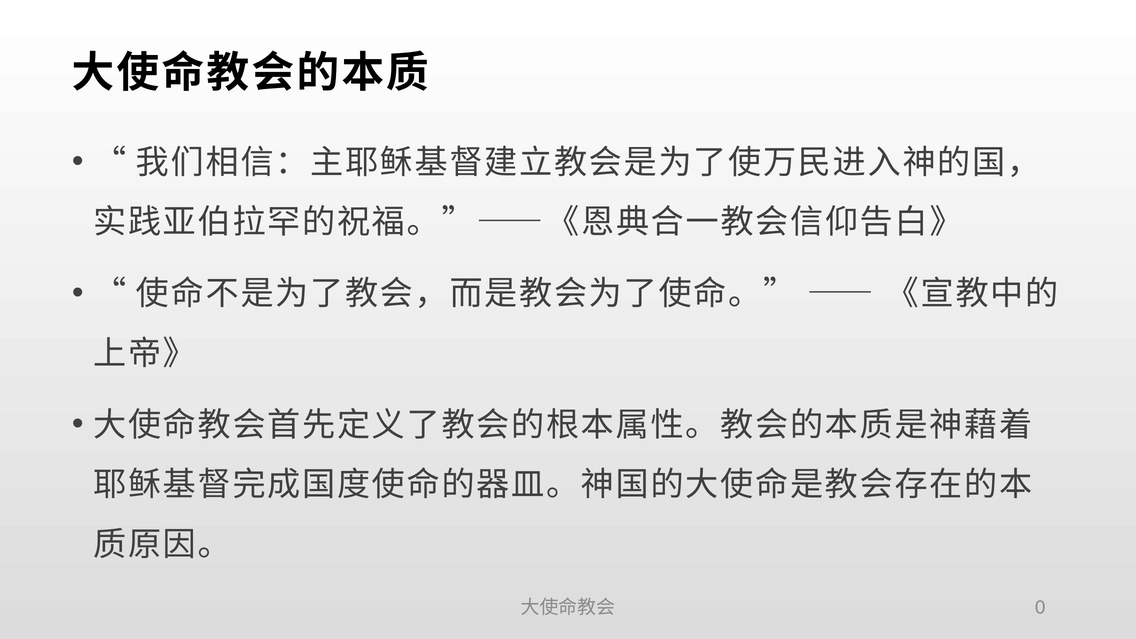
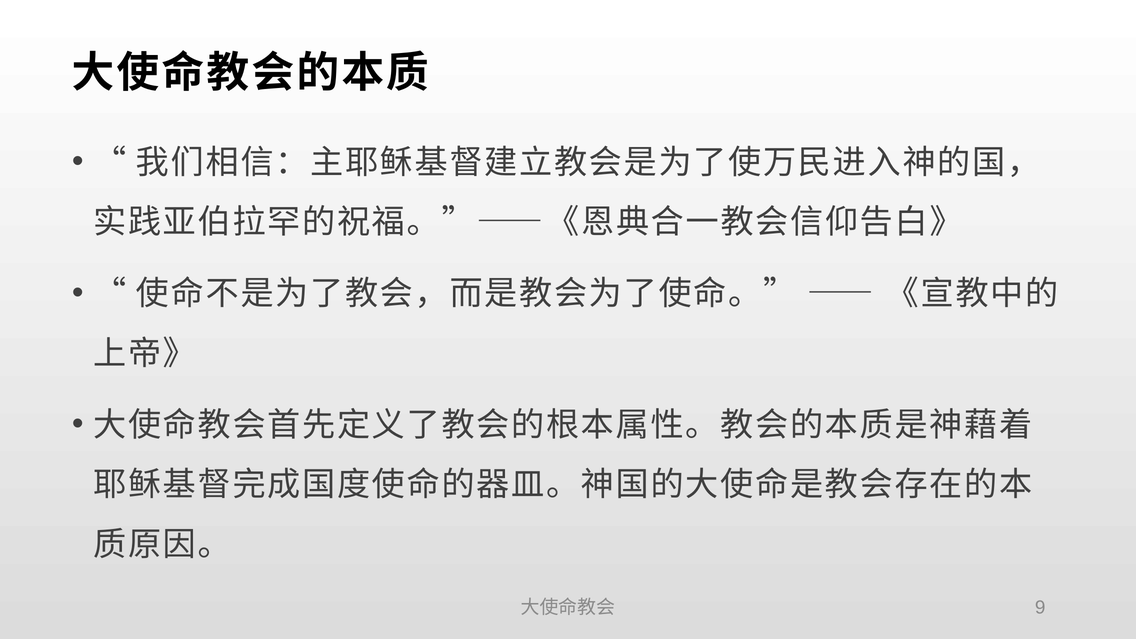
0: 0 -> 9
